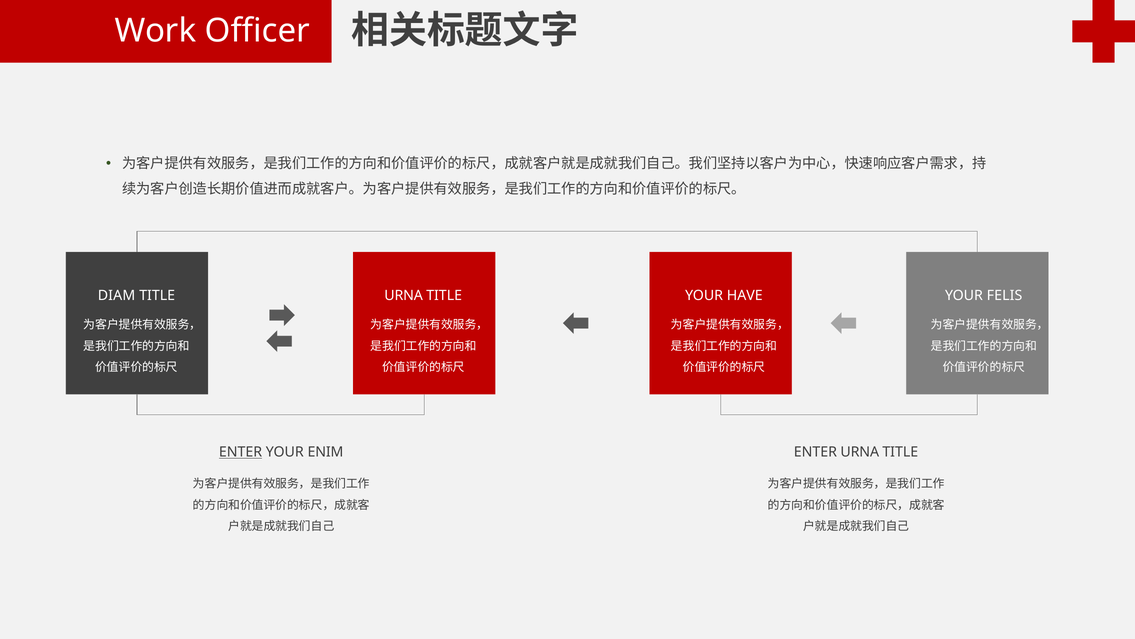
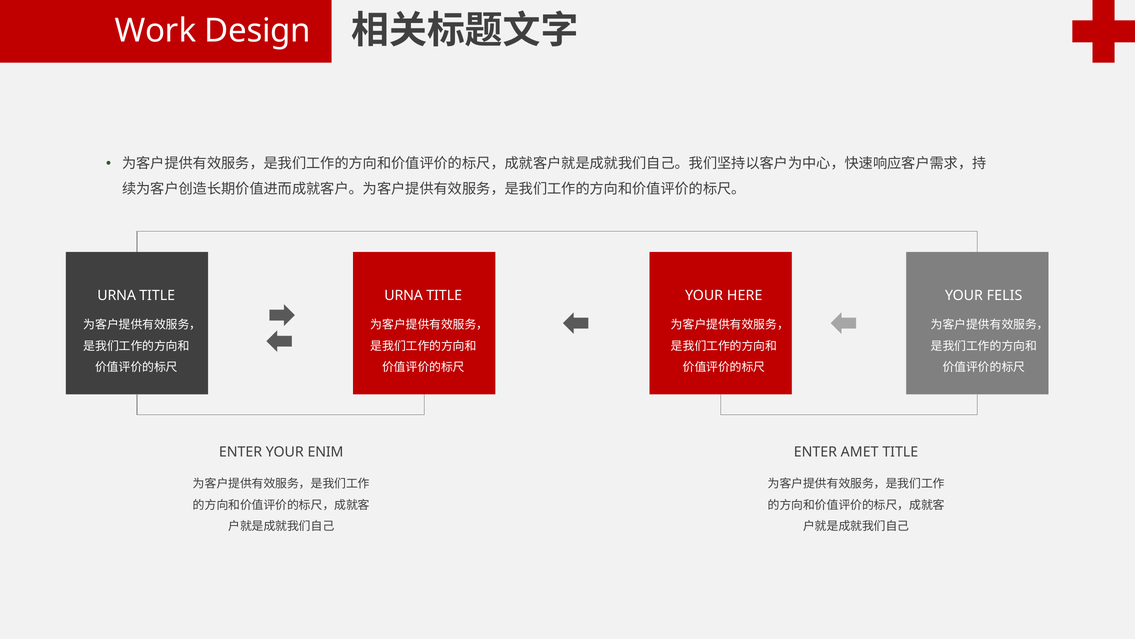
Officer: Officer -> Design
DIAM at (117, 295): DIAM -> URNA
HAVE: HAVE -> HERE
ENTER at (241, 452) underline: present -> none
ENTER URNA: URNA -> AMET
